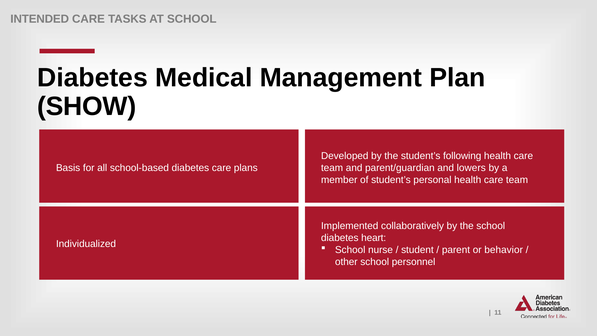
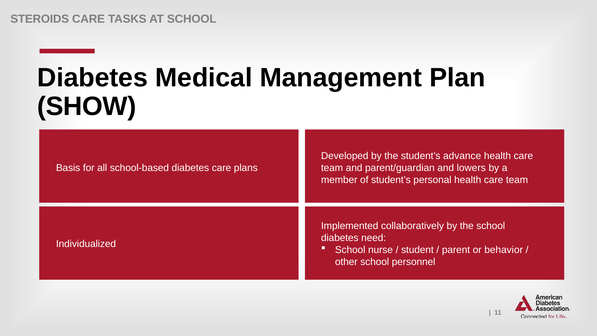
INTENDED: INTENDED -> STEROIDS
following: following -> advance
heart: heart -> need
